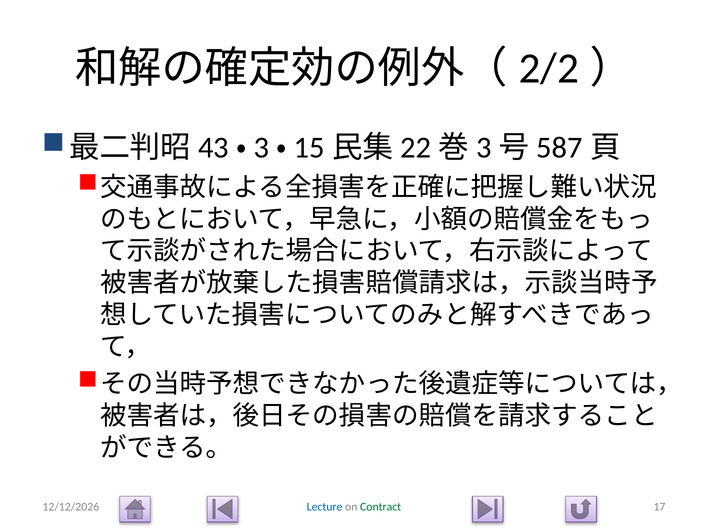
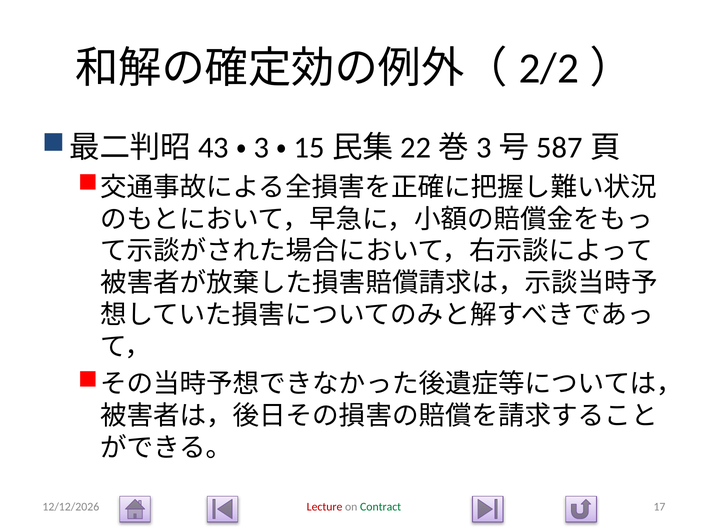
Lecture colour: blue -> red
